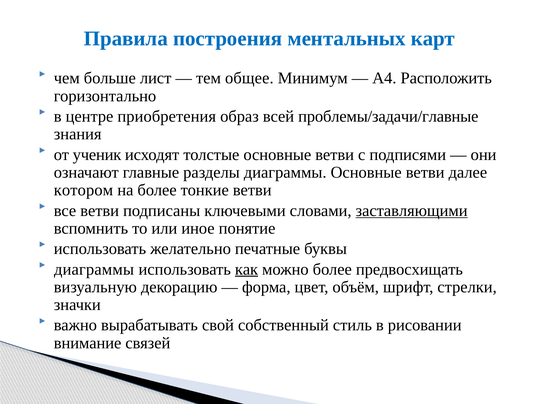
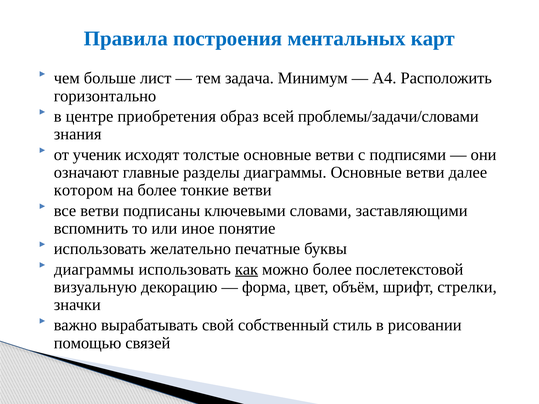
общее: общее -> задача
проблемы/задачи/главные: проблемы/задачи/главные -> проблемы/задачи/словами
заставляющими underline: present -> none
предвосхищать: предвосхищать -> послетекстовой
внимание: внимание -> помощью
